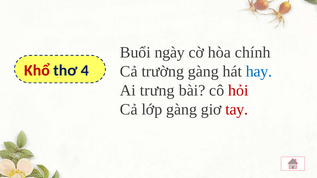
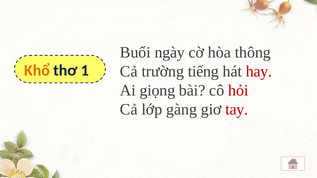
chính: chính -> thông
Khổ colour: red -> orange
4: 4 -> 1
trường gàng: gàng -> tiếng
hay colour: blue -> red
trưng: trưng -> giọng
